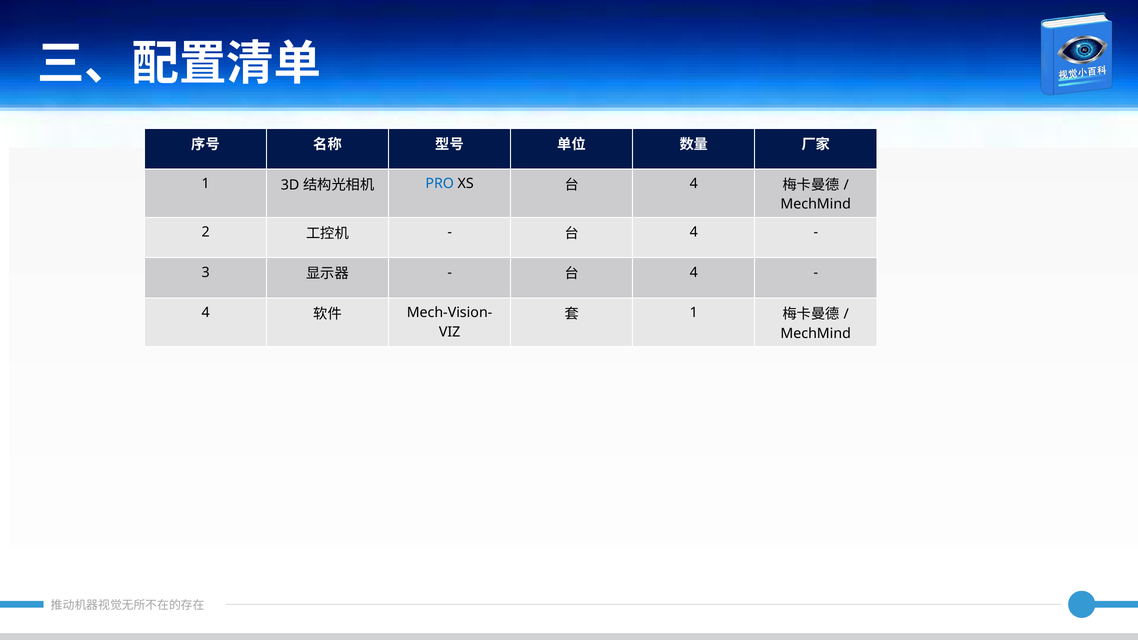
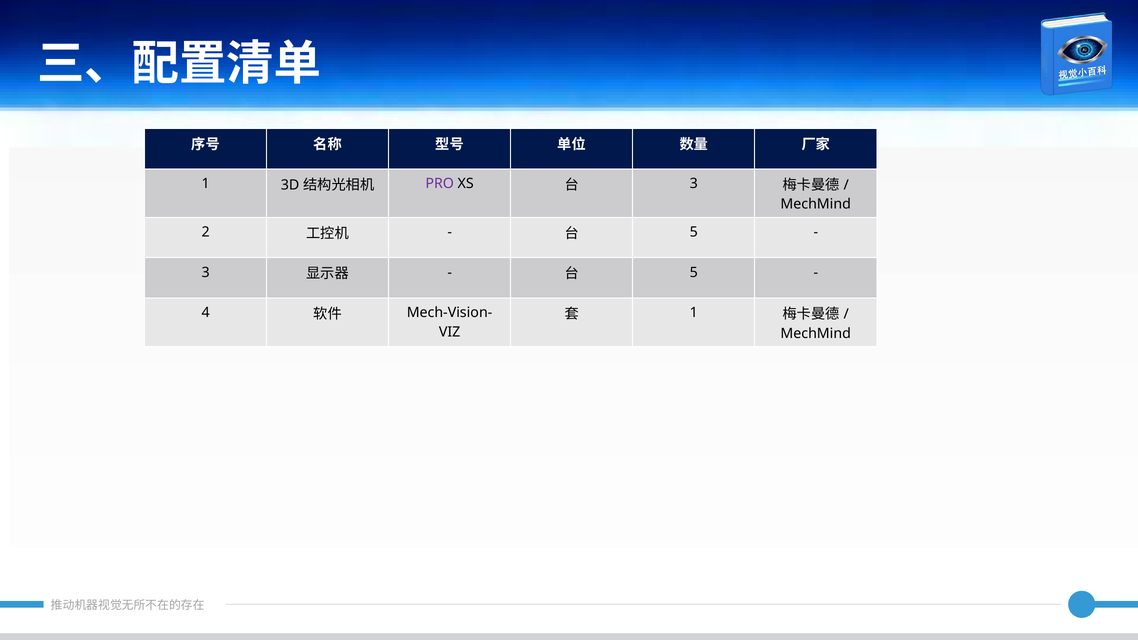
PRO colour: blue -> purple
4 at (694, 184): 4 -> 3
4 at (694, 232): 4 -> 5
4 at (694, 273): 4 -> 5
